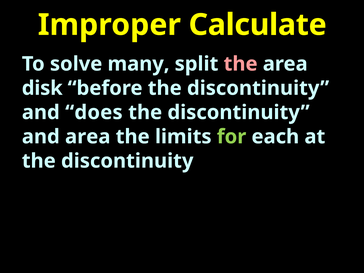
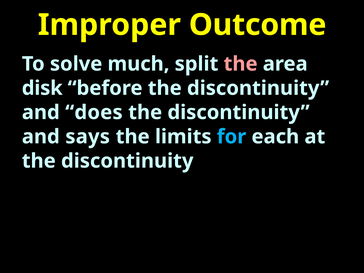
Calculate: Calculate -> Outcome
many: many -> much
and area: area -> says
for colour: light green -> light blue
